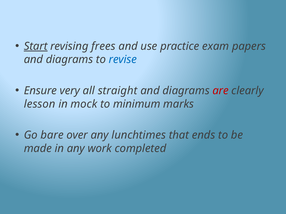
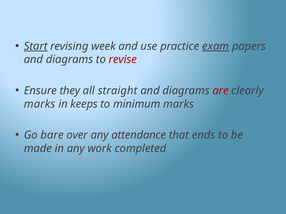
frees: frees -> week
exam underline: none -> present
revise colour: blue -> red
very: very -> they
lesson at (40, 104): lesson -> marks
mock: mock -> keeps
lunchtimes: lunchtimes -> attendance
